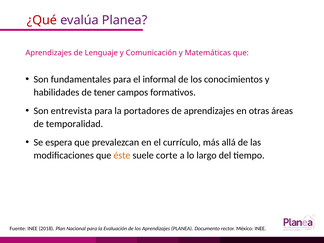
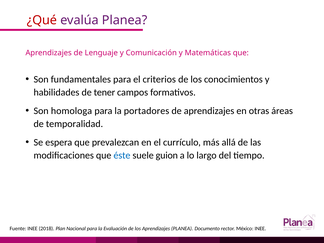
informal: informal -> criterios
entrevista: entrevista -> homologa
éste colour: orange -> blue
corte: corte -> guion
